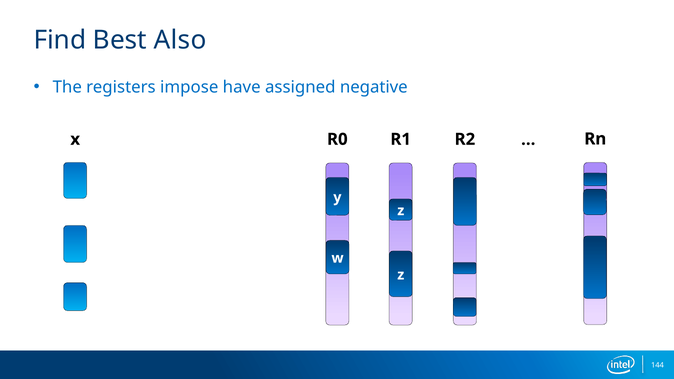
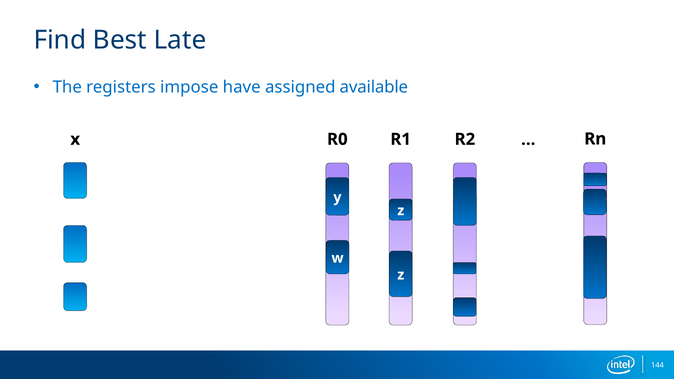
Also: Also -> Late
negative: negative -> available
